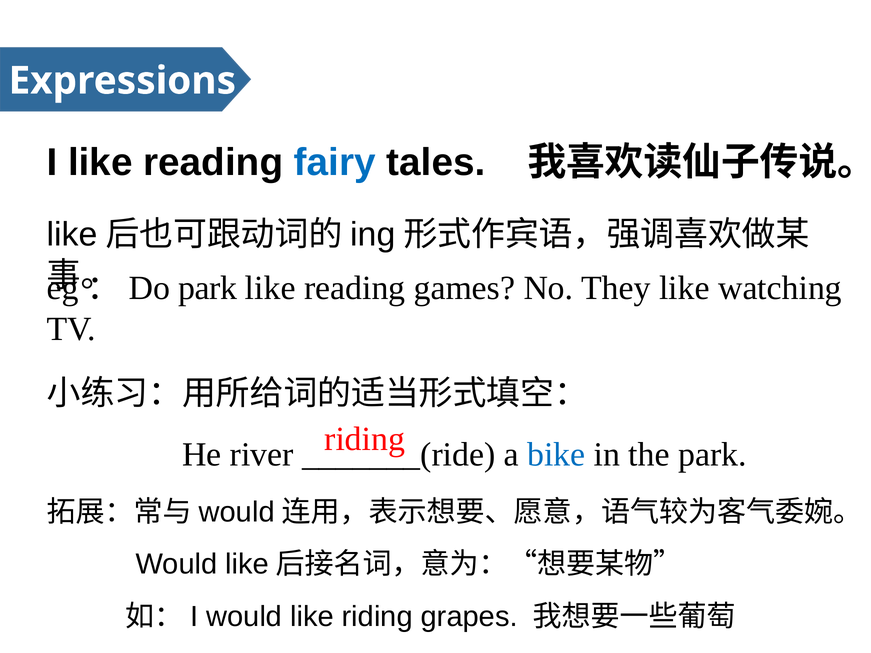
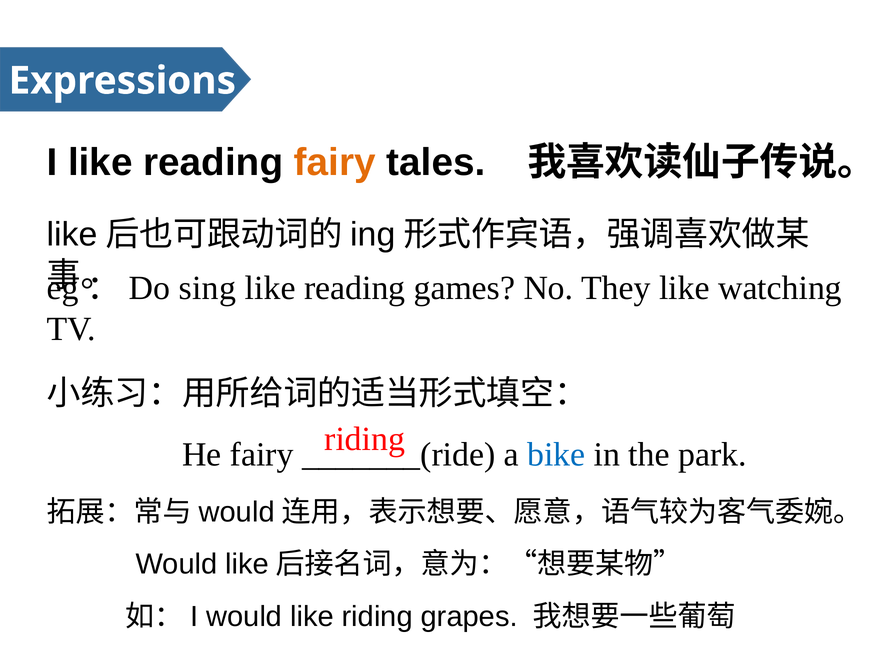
fairy at (335, 163) colour: blue -> orange
park at (208, 288): park -> sing
He river: river -> fairy
